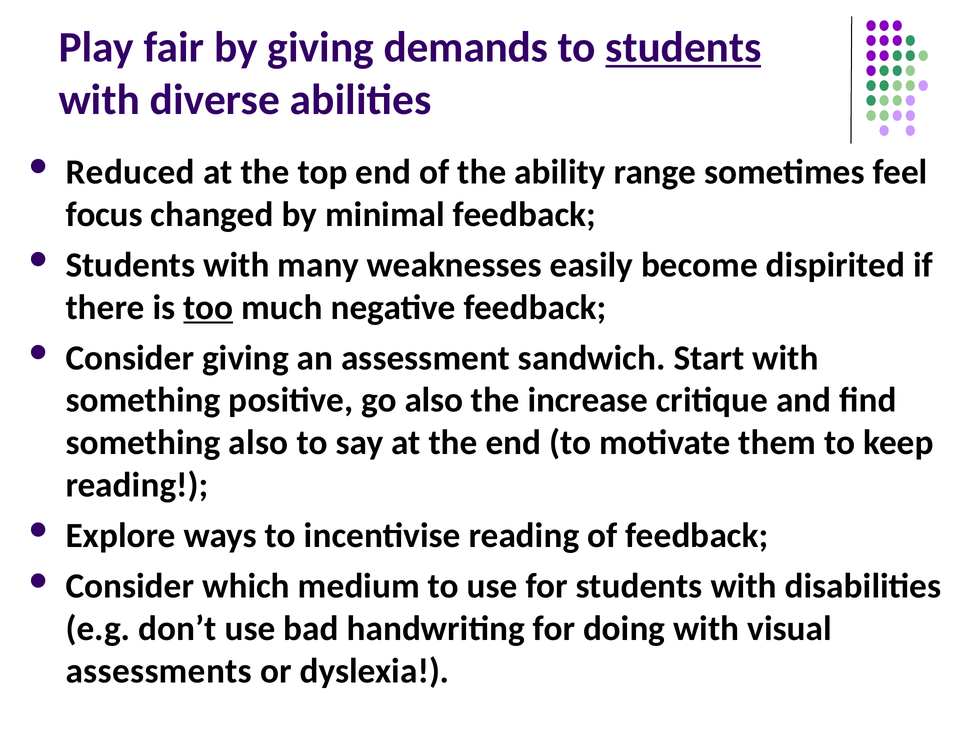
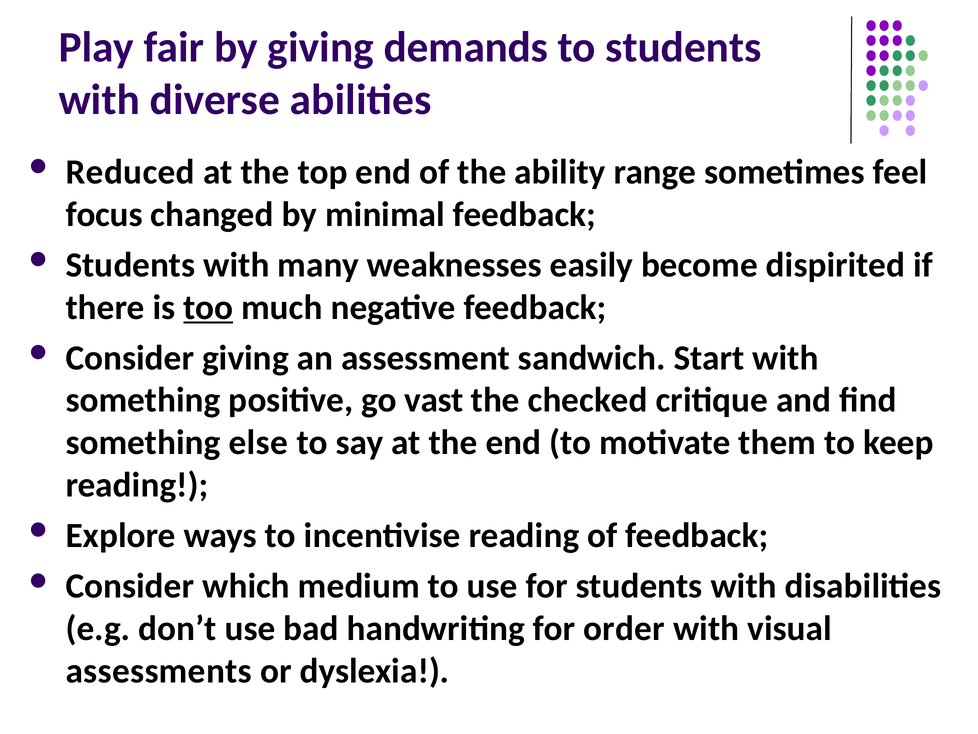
students at (683, 47) underline: present -> none
go also: also -> vast
increase: increase -> checked
something also: also -> else
doing: doing -> order
